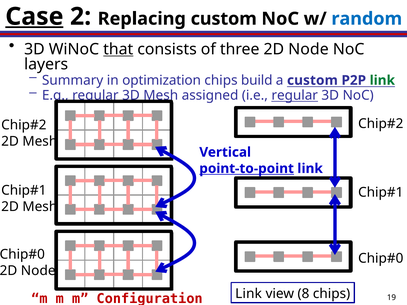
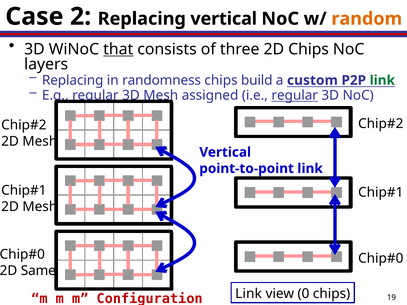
Case underline: present -> none
Replacing custom: custom -> vertical
random colour: blue -> orange
three 2D Node: Node -> Chips
Summary at (73, 80): Summary -> Replacing
optimization: optimization -> randomness
point-to-point underline: present -> none
Node at (38, 271): Node -> Same
8: 8 -> 0
